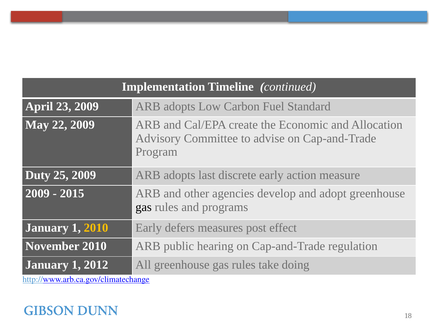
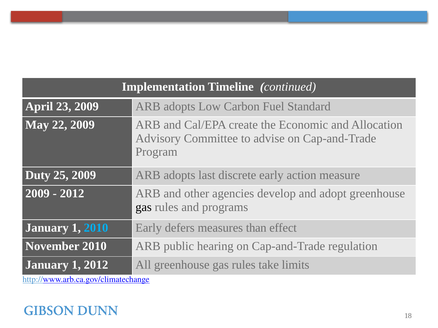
2015 at (72, 194): 2015 -> 2012
2010 at (96, 228) colour: yellow -> light blue
post: post -> than
doing: doing -> limits
